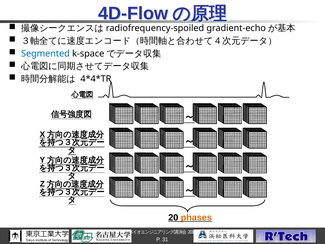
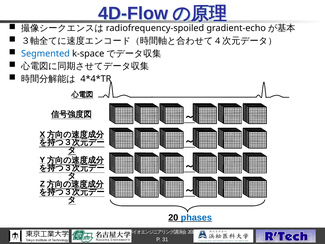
phases colour: orange -> blue
